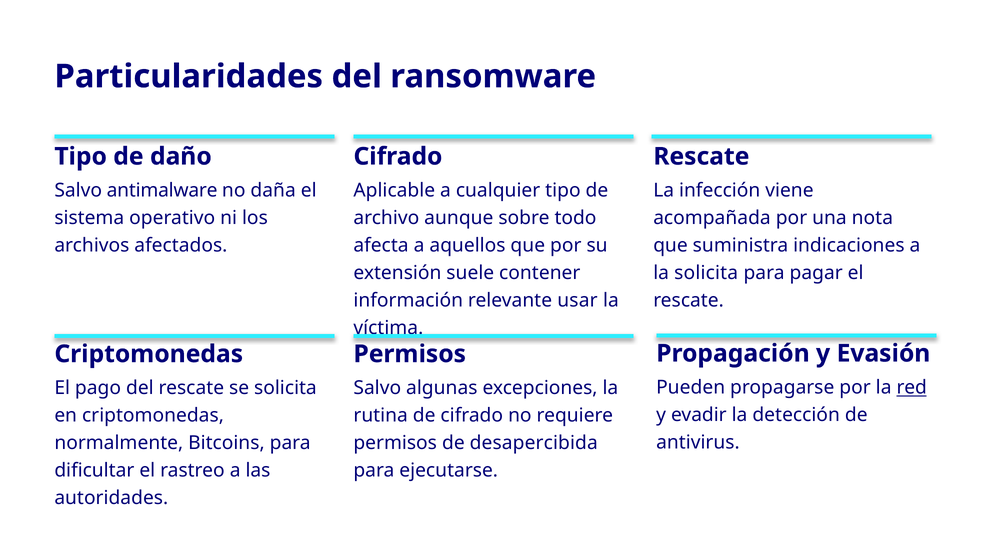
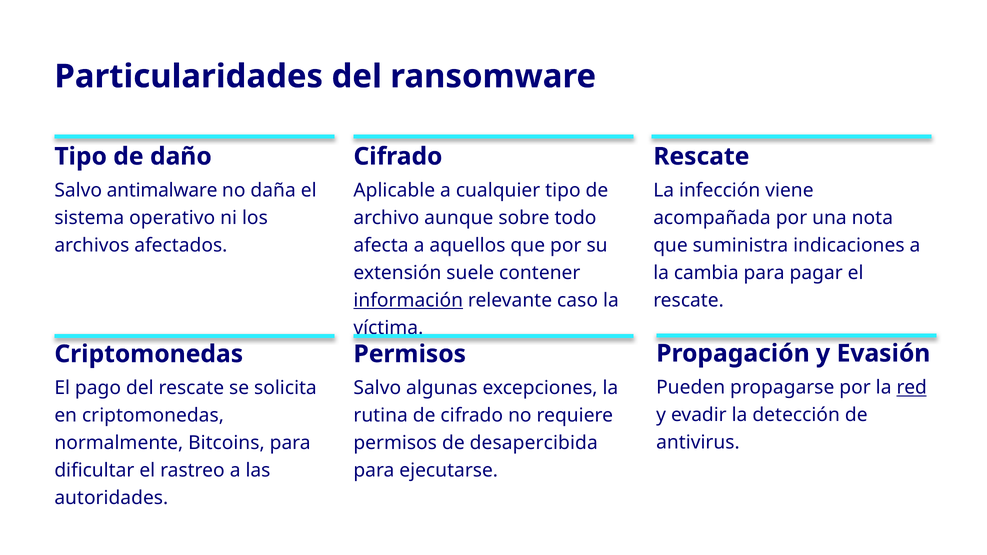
la solicita: solicita -> cambia
información underline: none -> present
usar: usar -> caso
